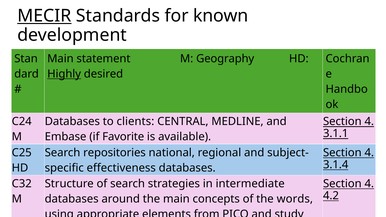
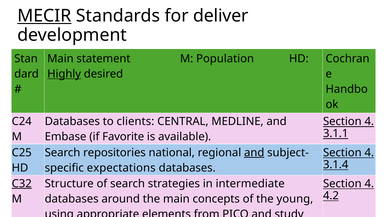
known: known -> deliver
Geography: Geography -> Population
and at (254, 153) underline: none -> present
effectiveness: effectiveness -> expectations
C32 underline: none -> present
words: words -> young
